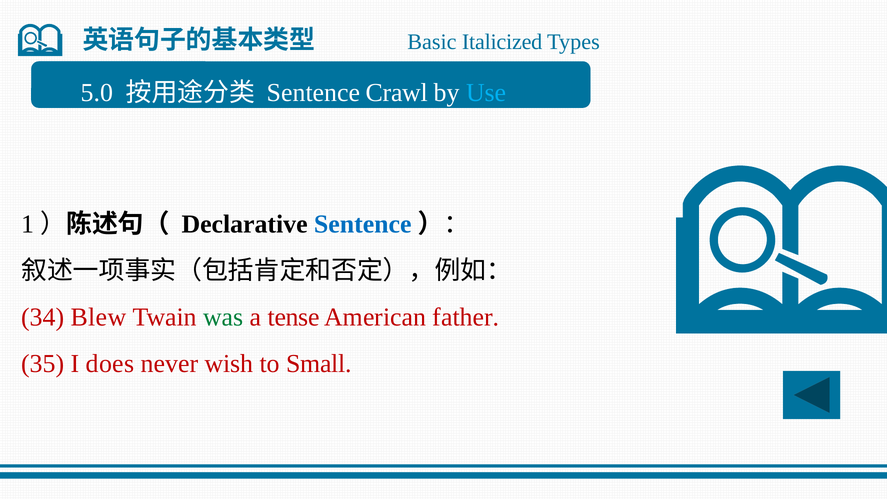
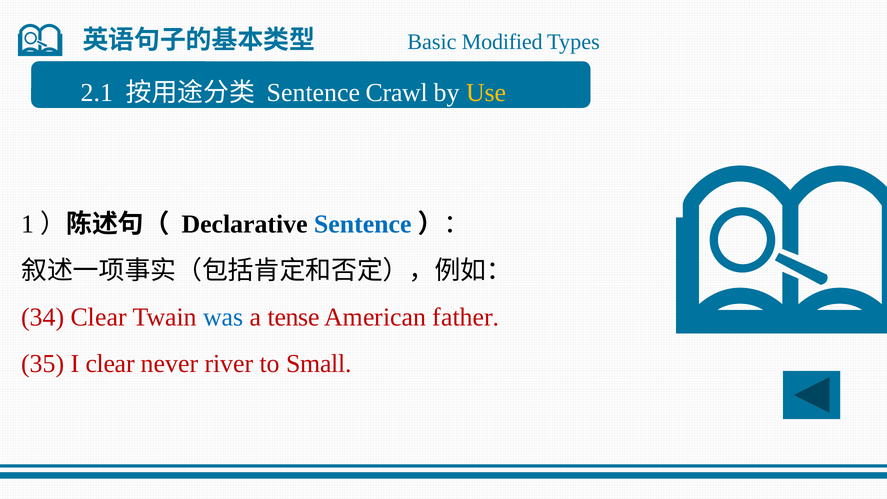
Italicized: Italicized -> Modified
5.0: 5.0 -> 2.1
Use colour: light blue -> yellow
34 Blew: Blew -> Clear
was colour: green -> blue
I does: does -> clear
wish: wish -> river
